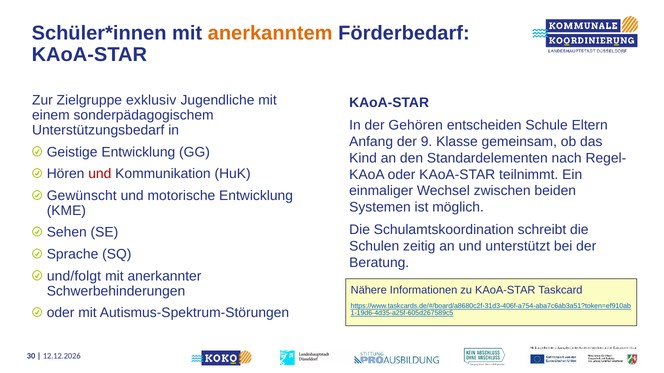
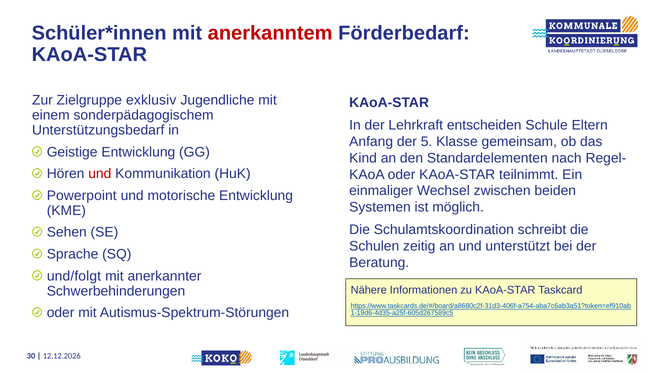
anerkanntem colour: orange -> red
Gehören: Gehören -> Lehrkraft
9: 9 -> 5
Gewünscht: Gewünscht -> Powerpoint
